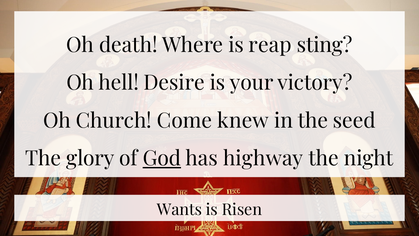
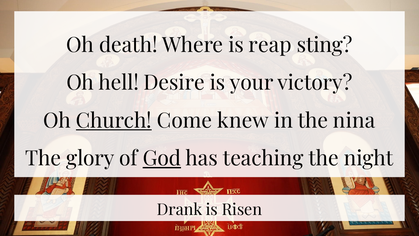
Church underline: none -> present
seed: seed -> nina
highway: highway -> teaching
Wants: Wants -> Drank
